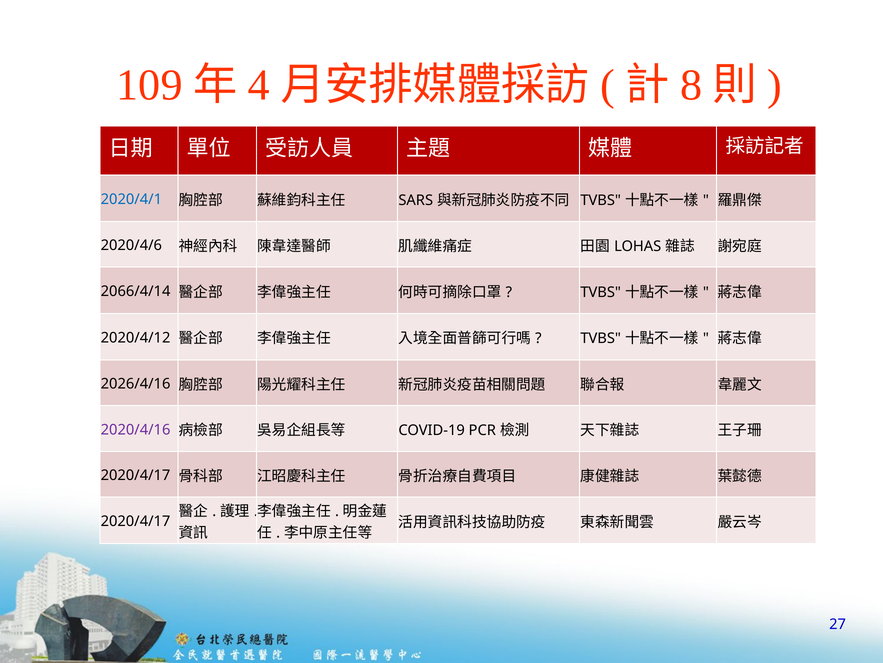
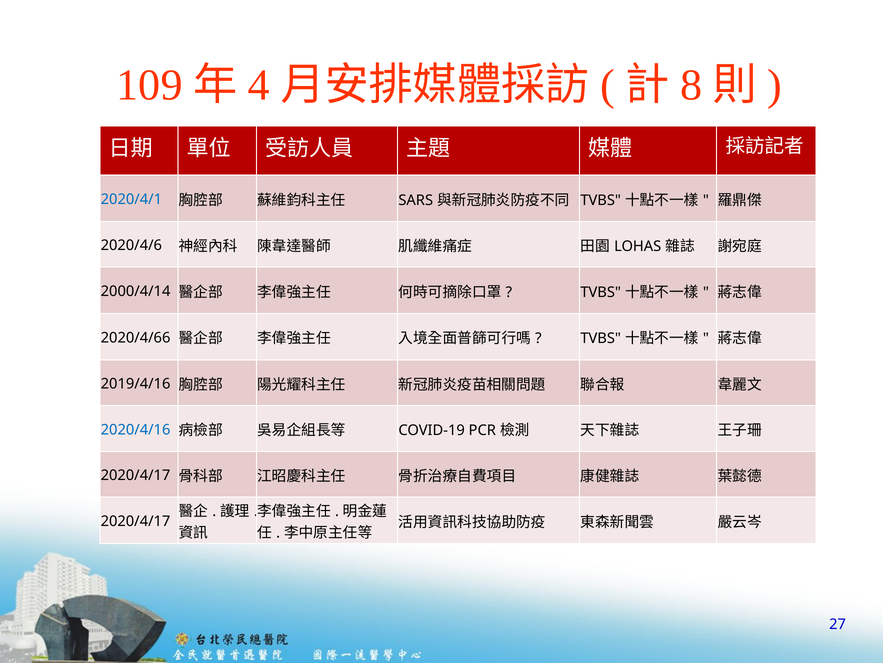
2066/4/14: 2066/4/14 -> 2000/4/14
2020/4/12: 2020/4/12 -> 2020/4/66
2026/4/16: 2026/4/16 -> 2019/4/16
2020/4/16 colour: purple -> blue
